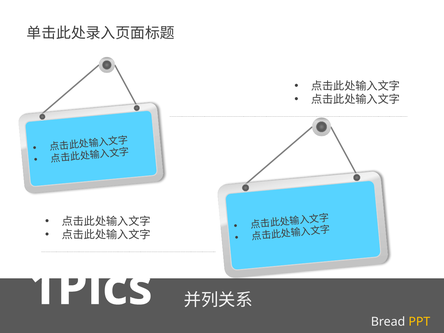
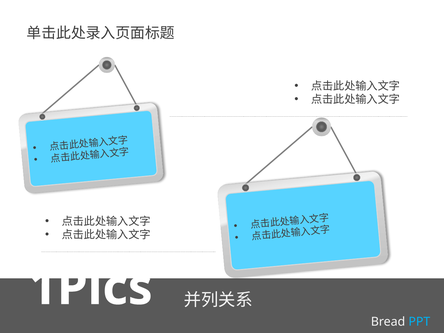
PPT colour: yellow -> light blue
